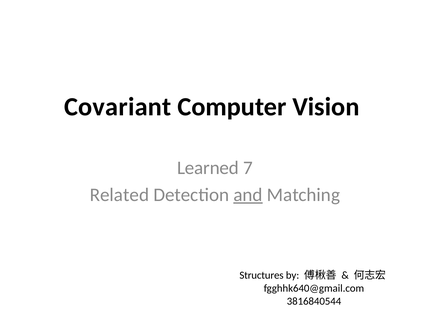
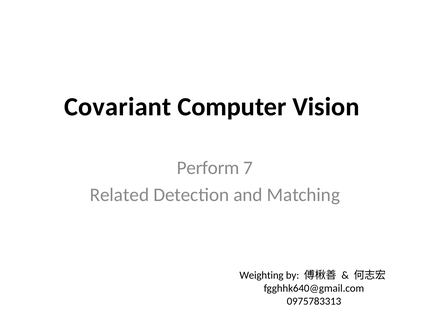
Learned: Learned -> Perform
and underline: present -> none
Structures: Structures -> Weighting
3816840544: 3816840544 -> 0975783313
